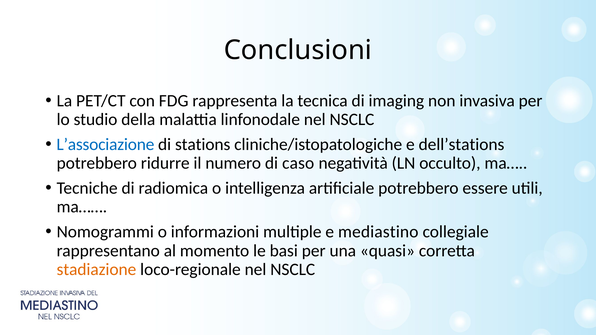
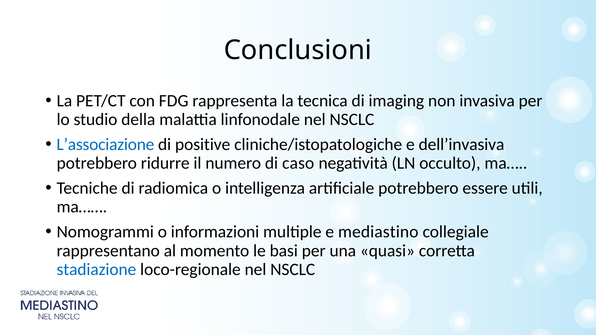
stations: stations -> positive
dell’stations: dell’stations -> dell’invasiva
stadiazione colour: orange -> blue
